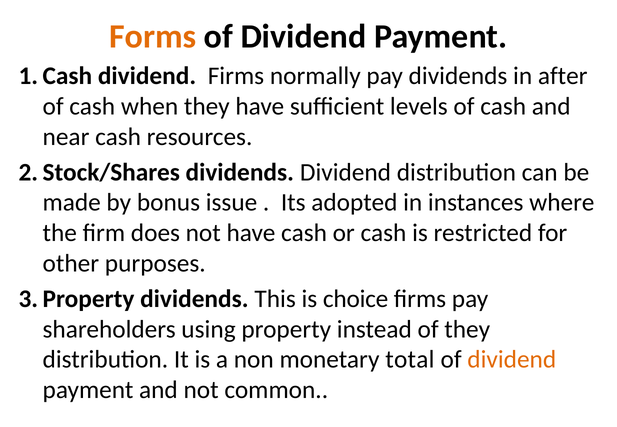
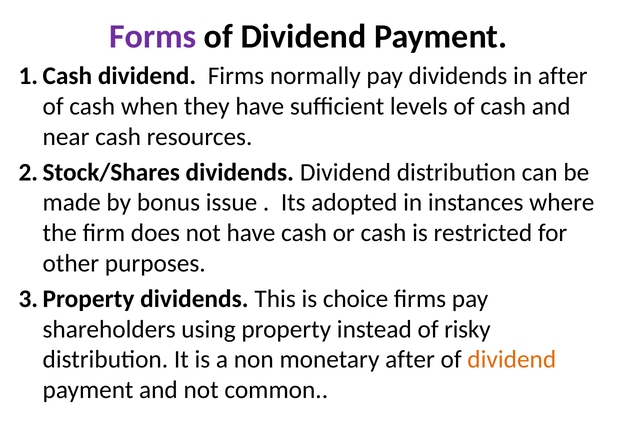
Forms colour: orange -> purple
of they: they -> risky
monetary total: total -> after
